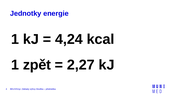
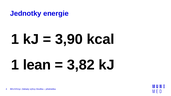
4,24: 4,24 -> 3,90
zpět: zpět -> lean
2,27: 2,27 -> 3,82
